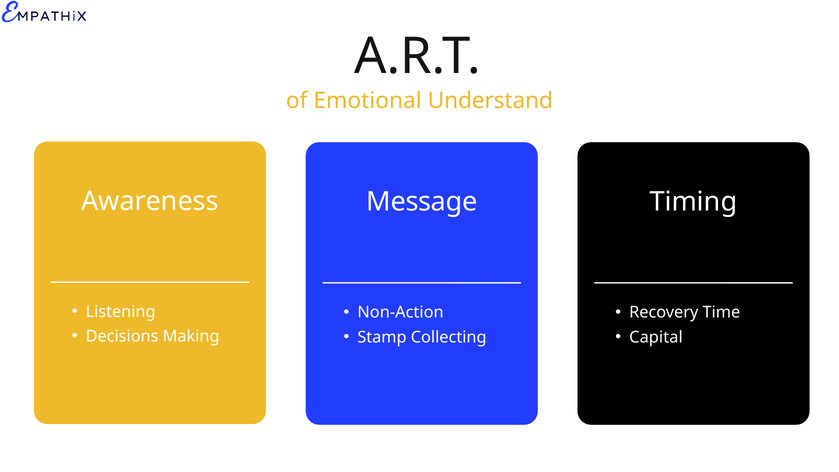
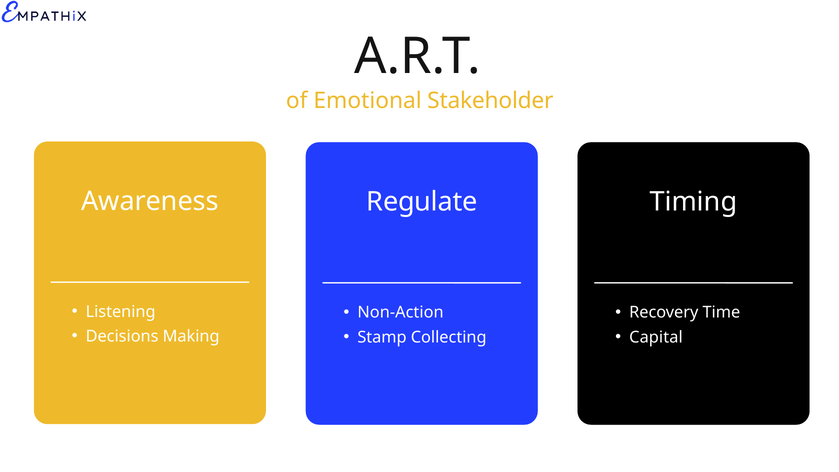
Understand: Understand -> Stakeholder
Message: Message -> Regulate
